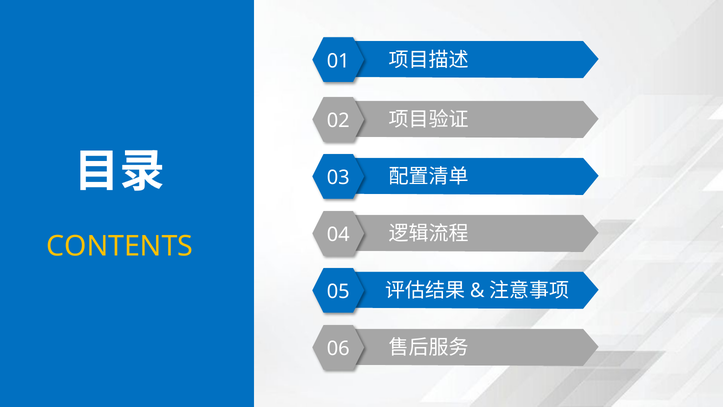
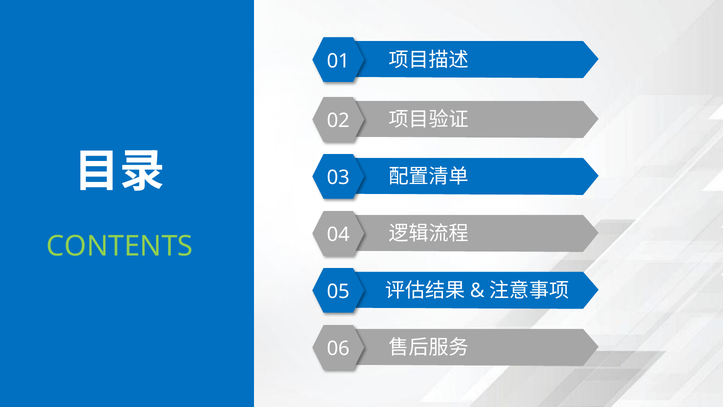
CONTENTS colour: yellow -> light green
